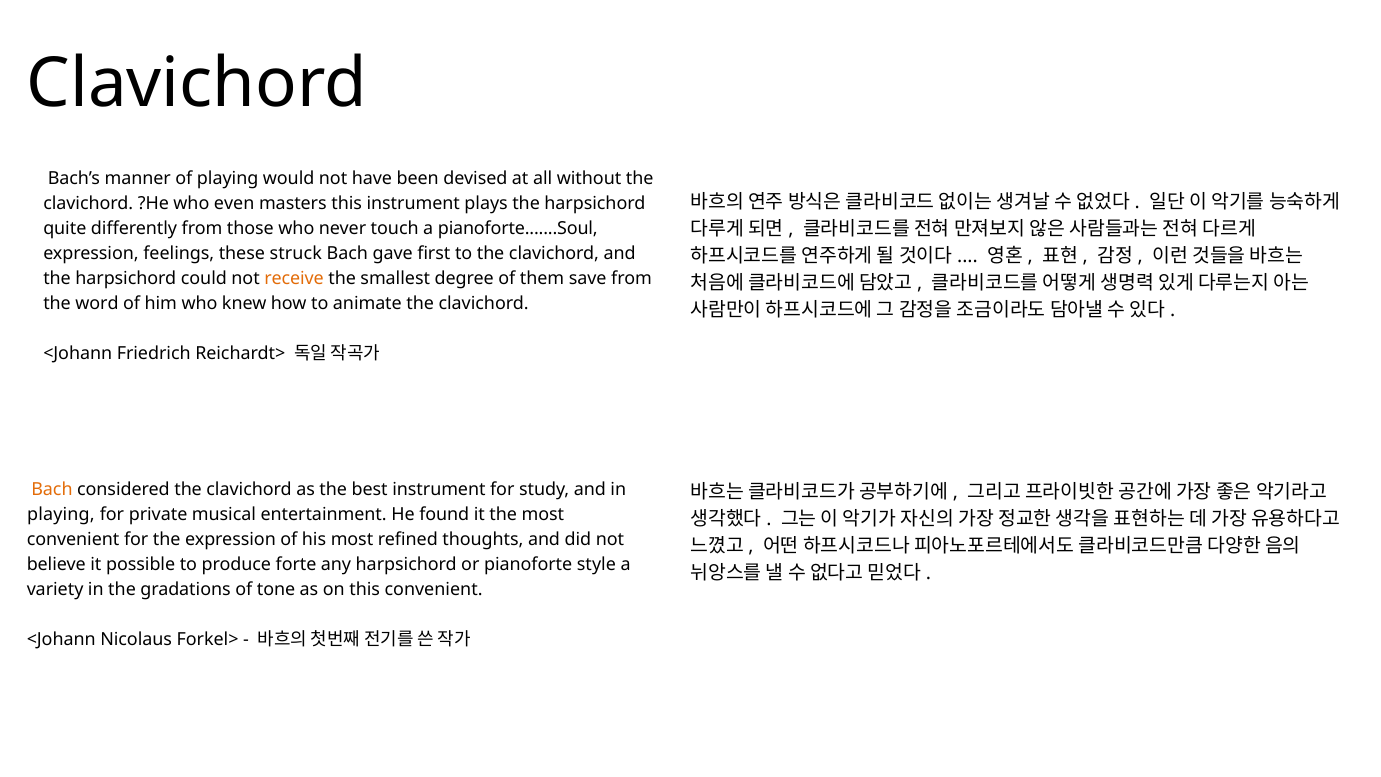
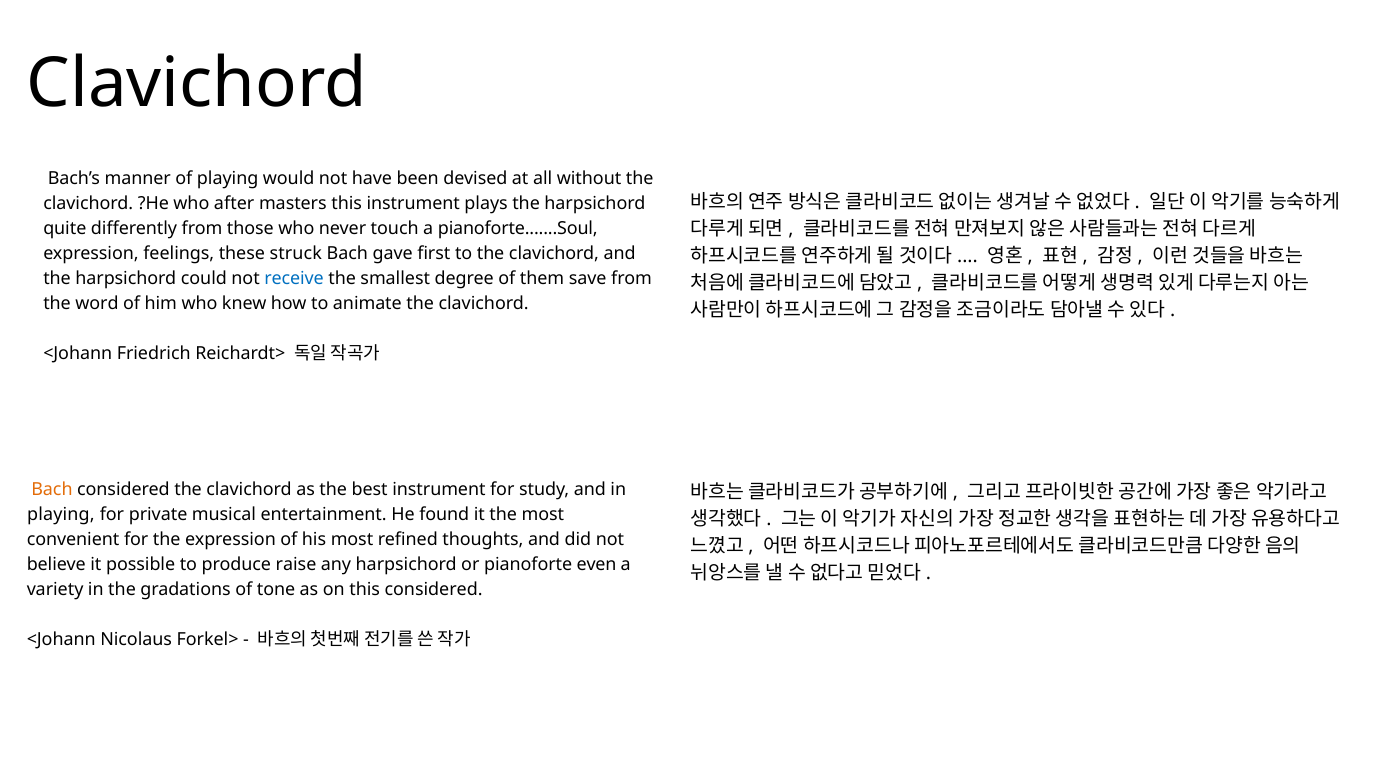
even: even -> after
receive colour: orange -> blue
forte: forte -> raise
style: style -> even
this convenient: convenient -> considered
